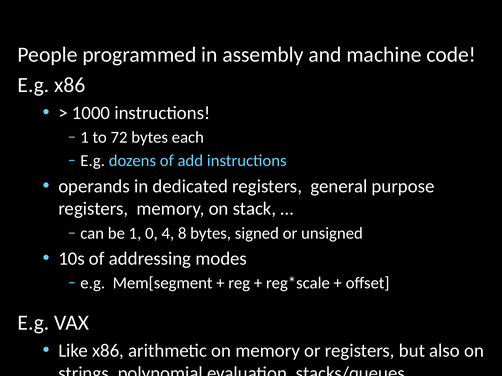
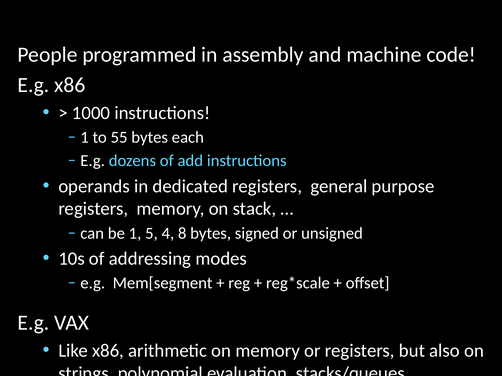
72: 72 -> 55
0: 0 -> 5
